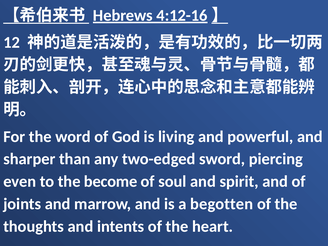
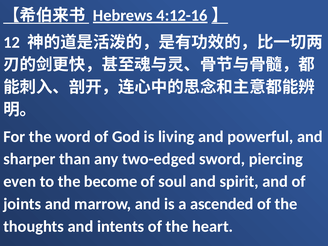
begotten: begotten -> ascended
